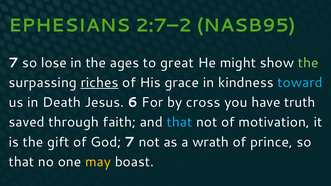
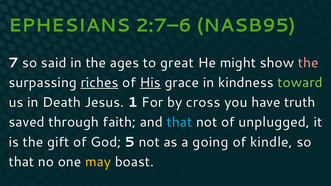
2:7–2: 2:7–2 -> 2:7–6
lose: lose -> said
the at (308, 63) colour: light green -> pink
His underline: none -> present
toward colour: light blue -> light green
6: 6 -> 1
motivation: motivation -> unplugged
God 7: 7 -> 5
wrath: wrath -> going
prince: prince -> kindle
